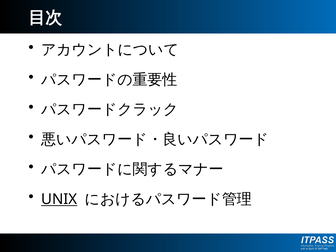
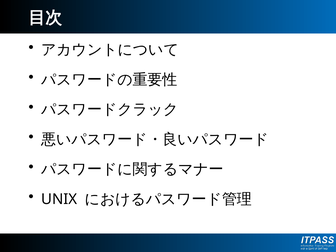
UNIX underline: present -> none
